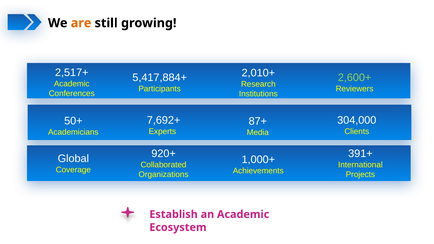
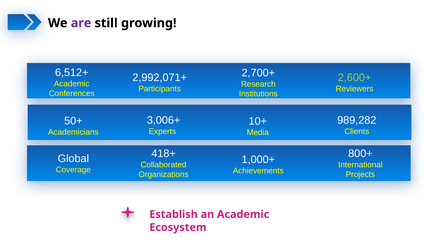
are colour: orange -> purple
2,517+: 2,517+ -> 6,512+
2,010+: 2,010+ -> 2,700+
5,417,884+: 5,417,884+ -> 2,992,071+
7,692+: 7,692+ -> 3,006+
304,000: 304,000 -> 989,282
87+: 87+ -> 10+
920+: 920+ -> 418+
391+: 391+ -> 800+
